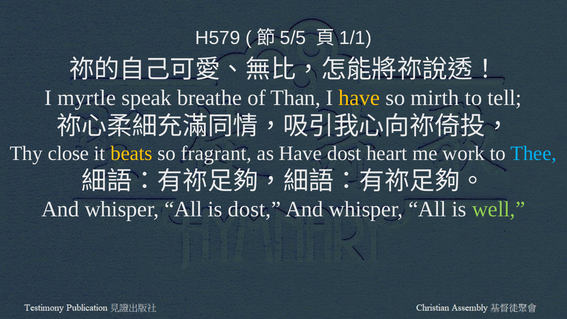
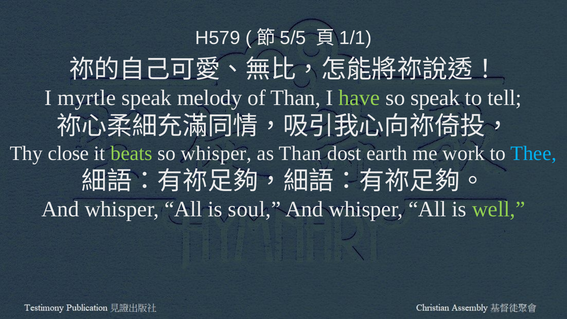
breathe: breathe -> melody
have at (359, 98) colour: yellow -> light green
so mirth: mirth -> speak
beats colour: yellow -> light green
so fragrant: fragrant -> whisper
as Have: Have -> Than
heart: heart -> earth
is dost: dost -> soul
